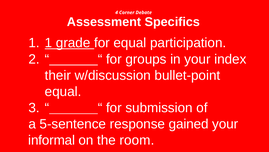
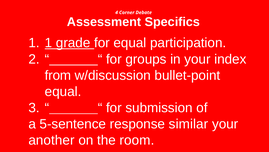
their: their -> from
gained: gained -> similar
informal: informal -> another
